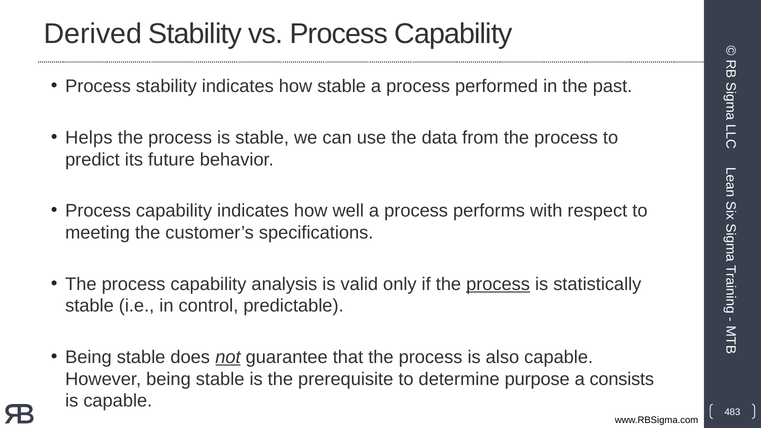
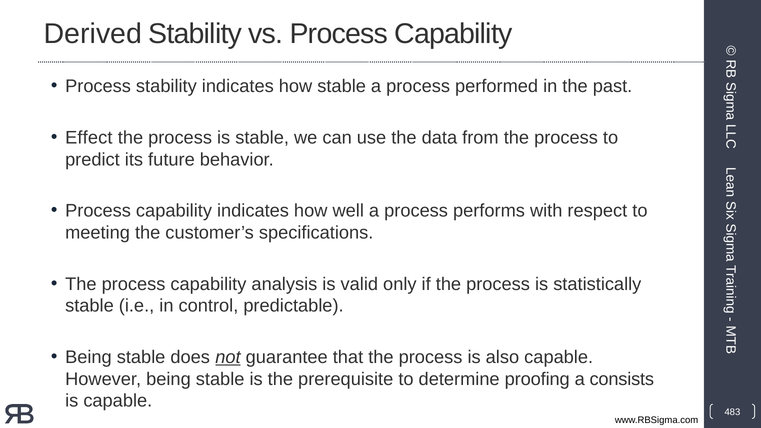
Helps: Helps -> Effect
process at (498, 284) underline: present -> none
purpose: purpose -> proofing
